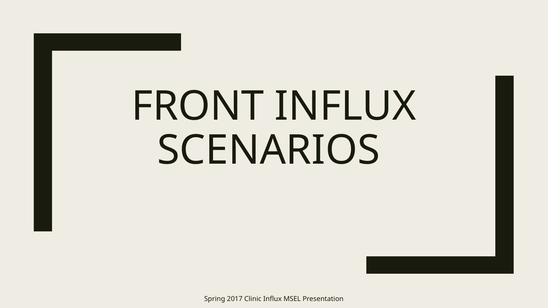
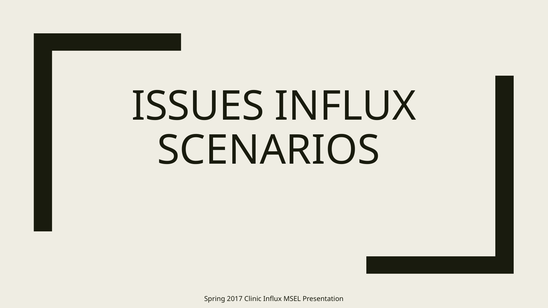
FRONT: FRONT -> ISSUES
